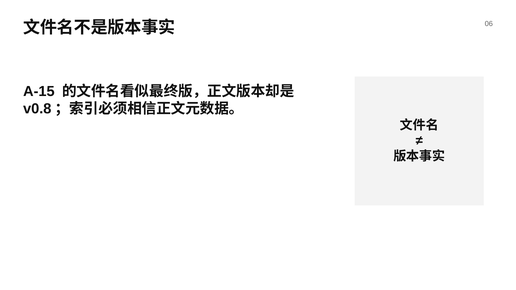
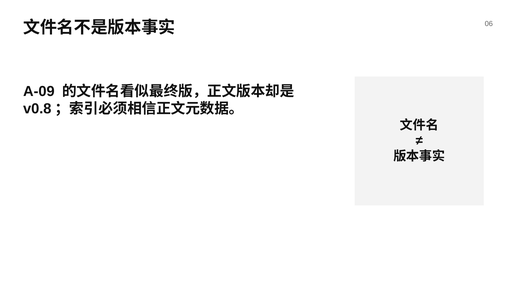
A-15: A-15 -> A-09
